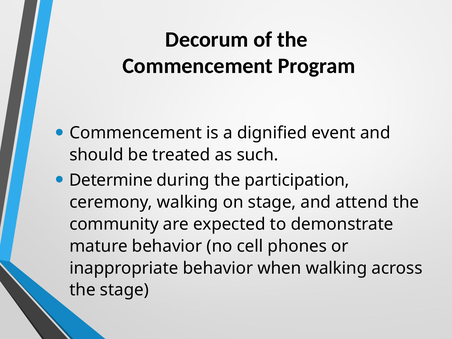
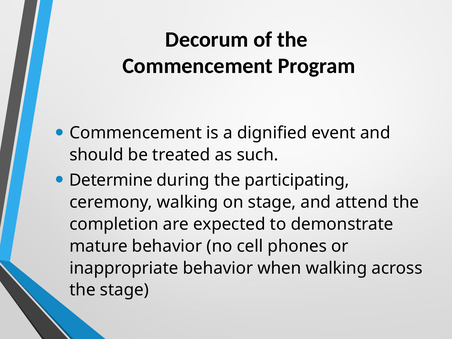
participation: participation -> participating
community: community -> completion
